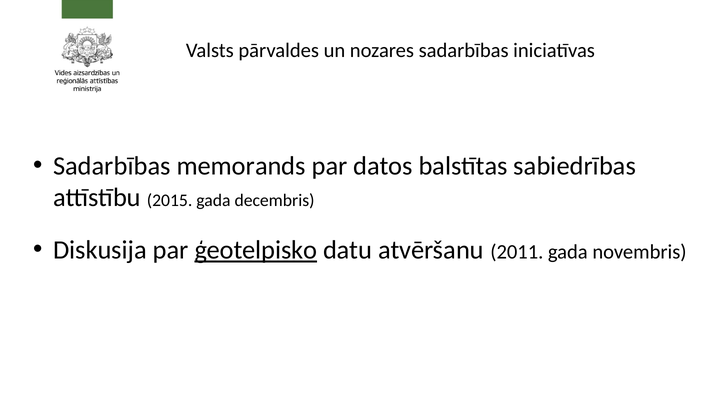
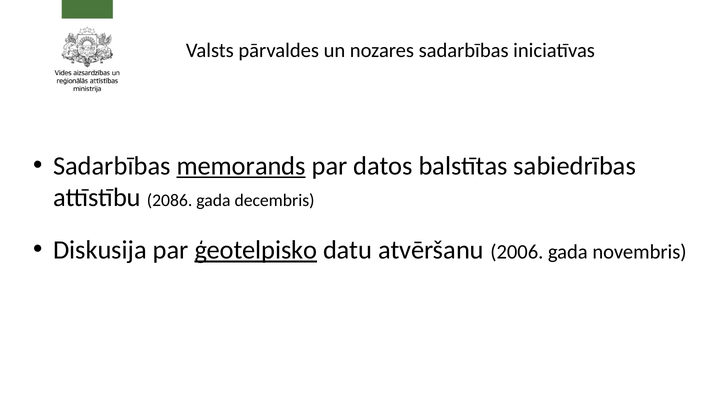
memorands underline: none -> present
2015: 2015 -> 2086
2011: 2011 -> 2006
